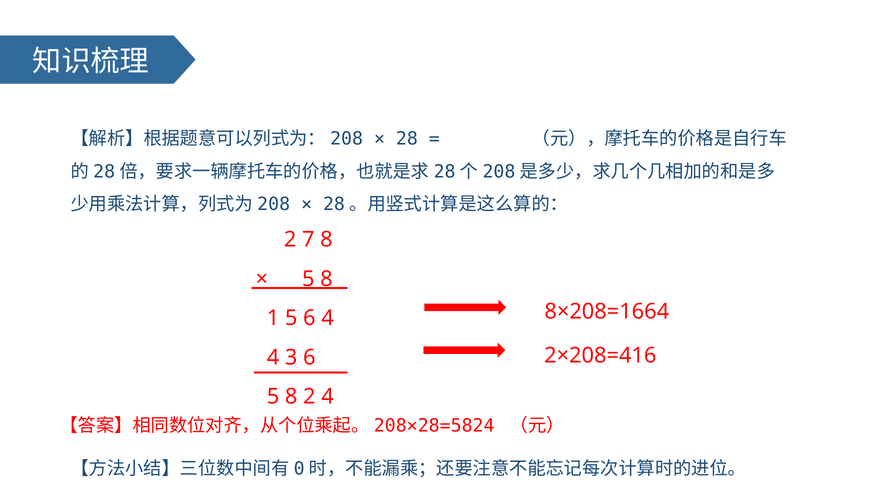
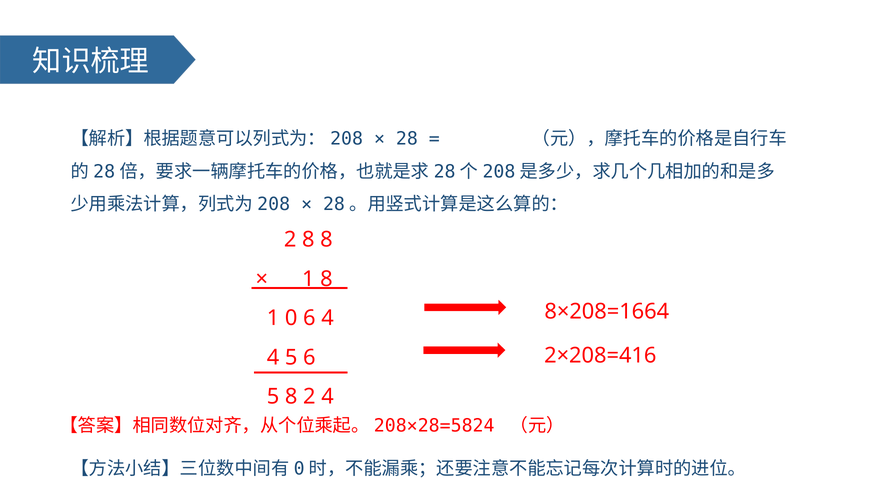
2 7: 7 -> 8
5 at (308, 279): 5 -> 1
1 5: 5 -> 0
4 3: 3 -> 5
